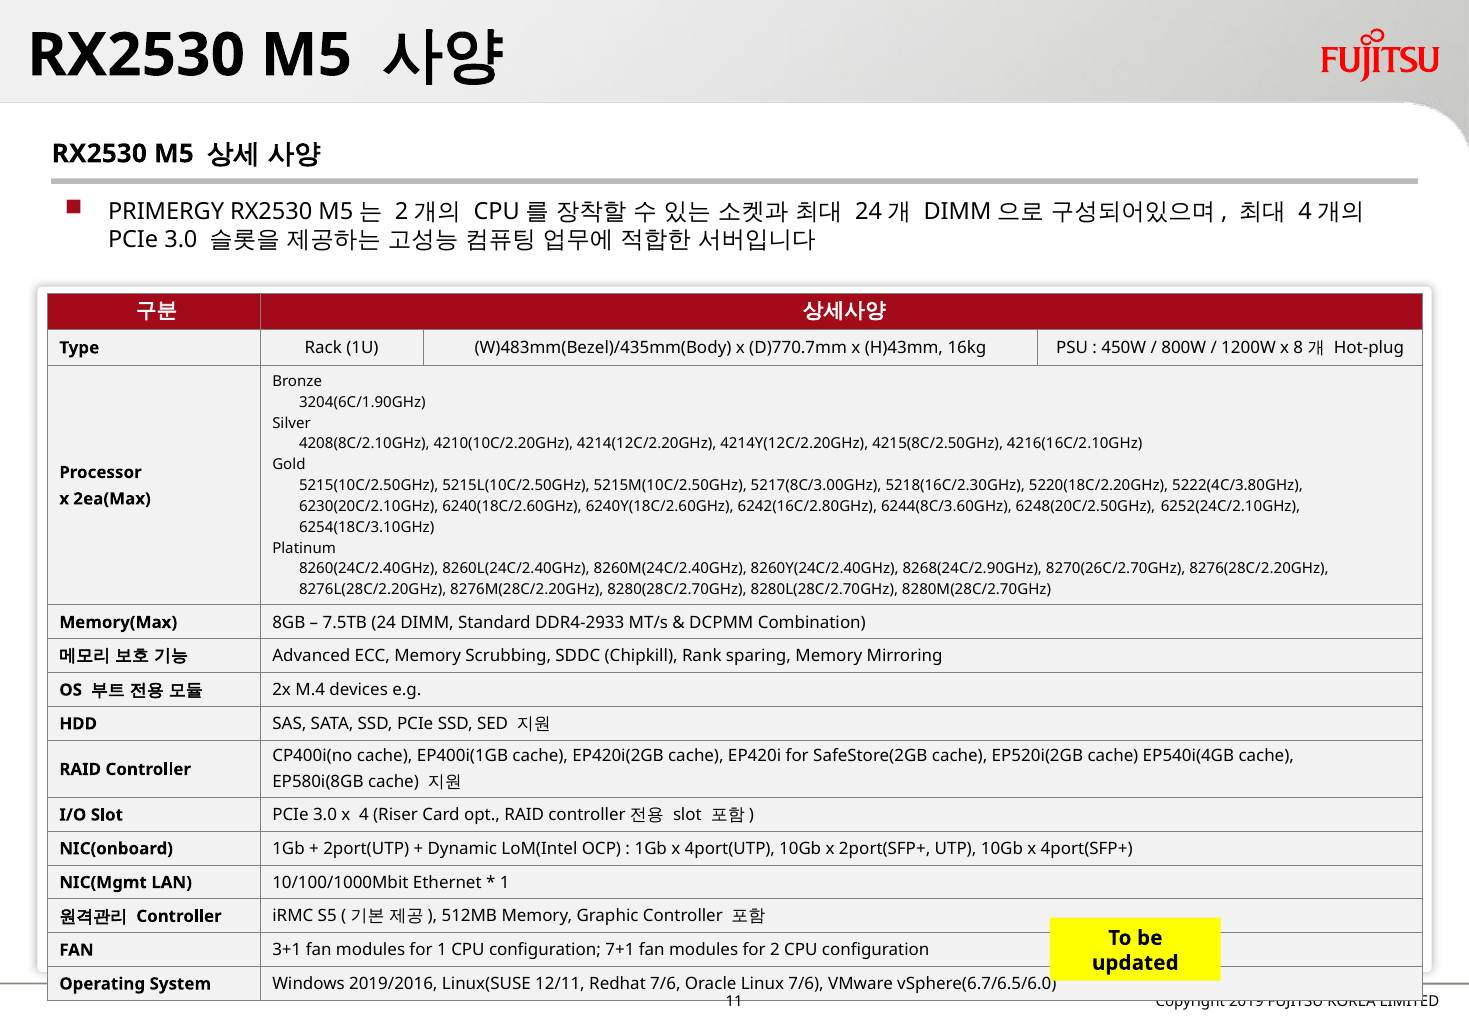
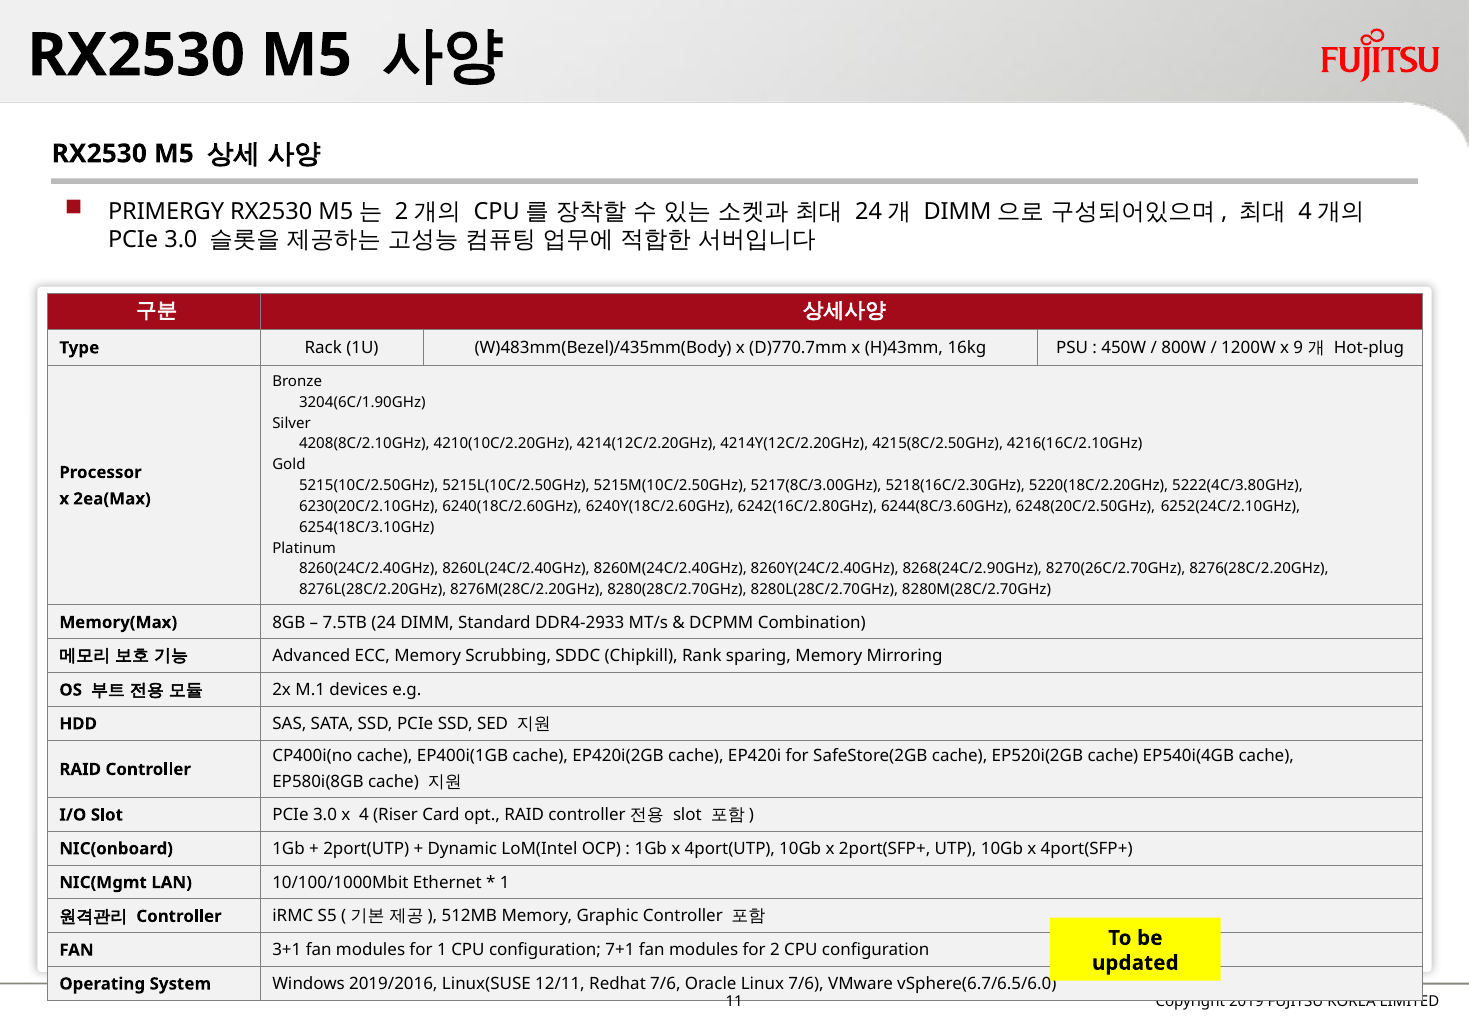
8: 8 -> 9
M.4: M.4 -> M.1
